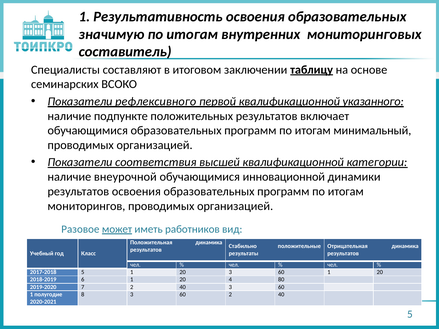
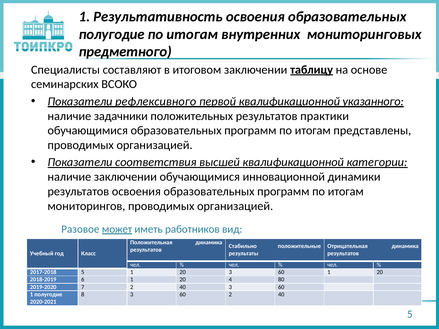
значимую at (111, 34): значимую -> полугодие
составитель: составитель -> предметного
подпункте: подпункте -> задачники
включает: включает -> практики
минимальный: минимальный -> представлены
наличие внеурочной: внеурочной -> заключении
